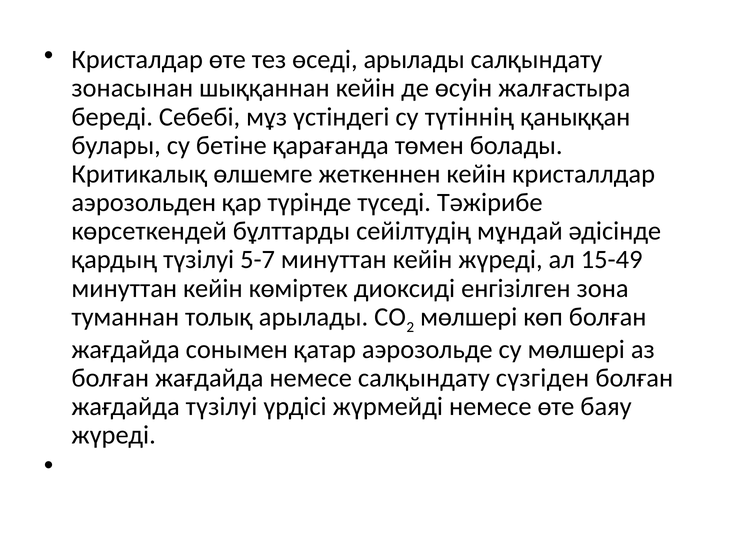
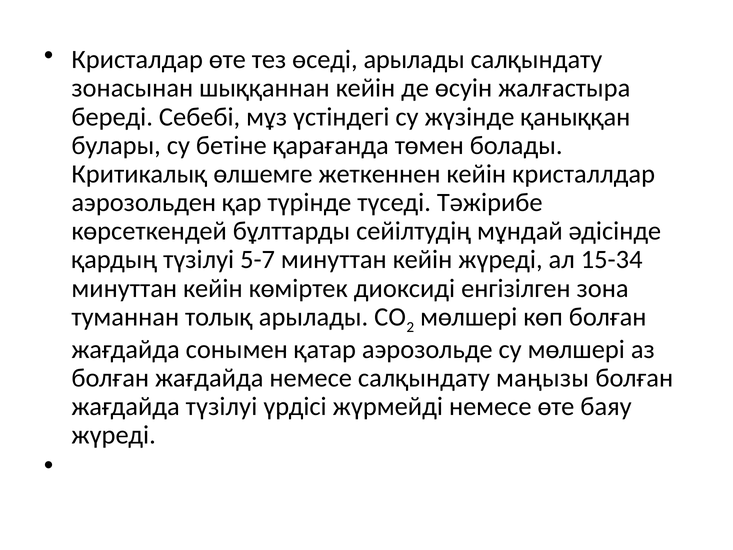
түтіннің: түтіннің -> жүзінде
15-49: 15-49 -> 15-34
сүзгіден: сүзгіден -> маңызы
